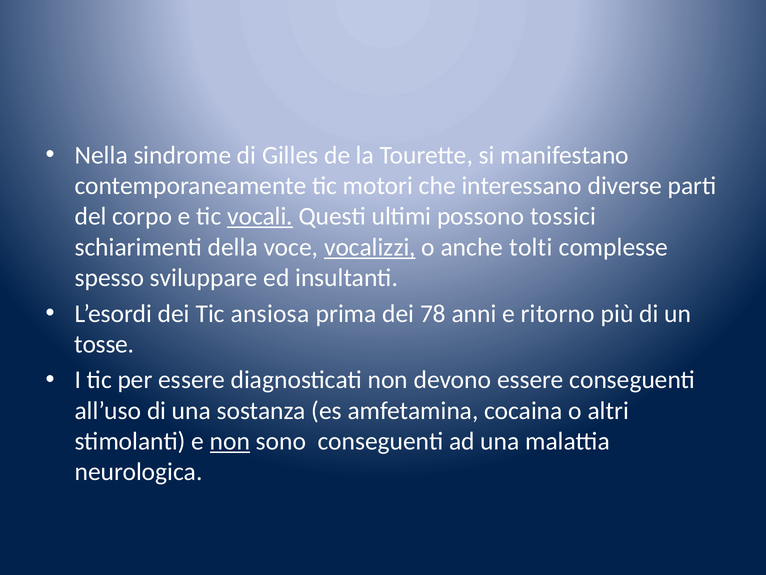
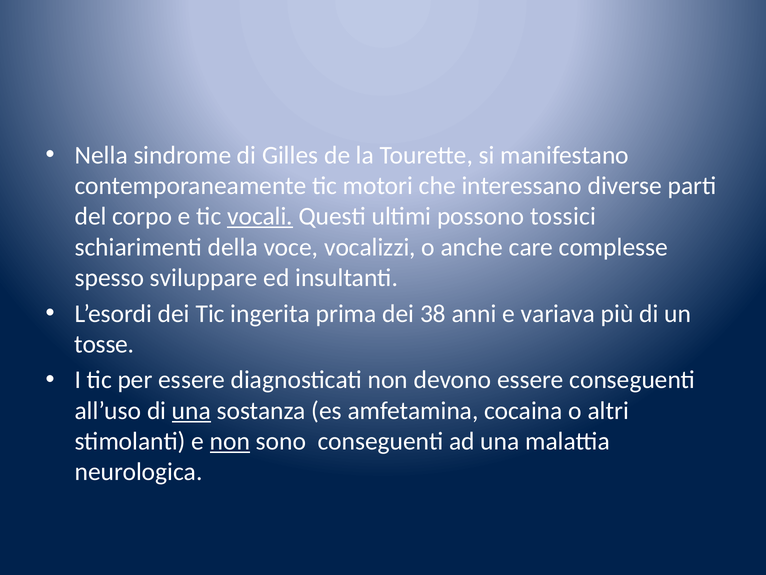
vocalizzi underline: present -> none
tolti: tolti -> care
ansiosa: ansiosa -> ingerita
78: 78 -> 38
ritorno: ritorno -> variava
una at (192, 410) underline: none -> present
